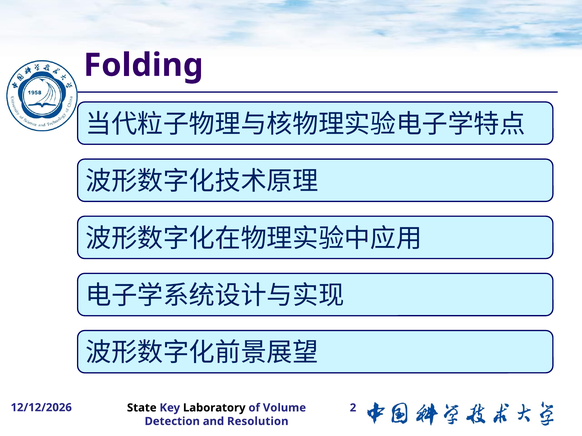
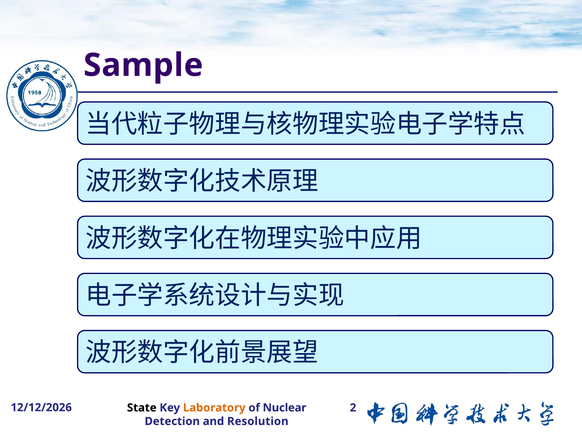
Folding: Folding -> Sample
Laboratory colour: black -> orange
Volume: Volume -> Nuclear
